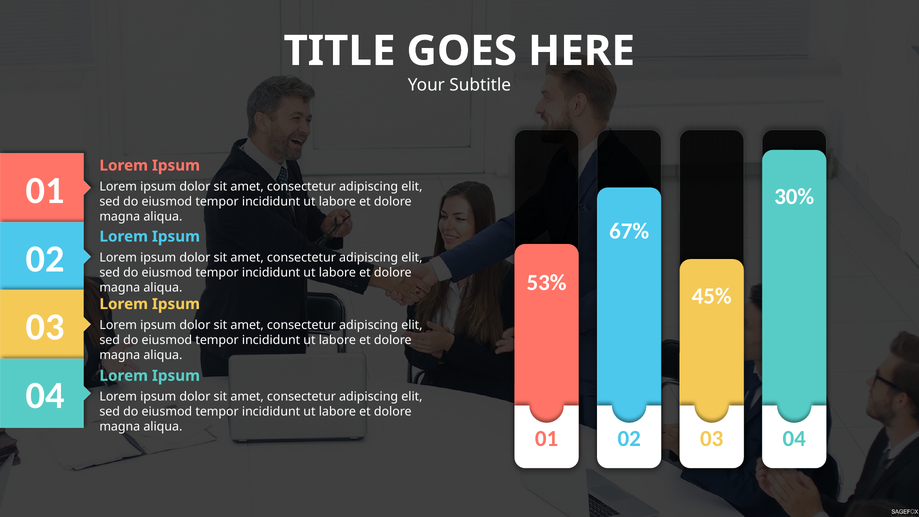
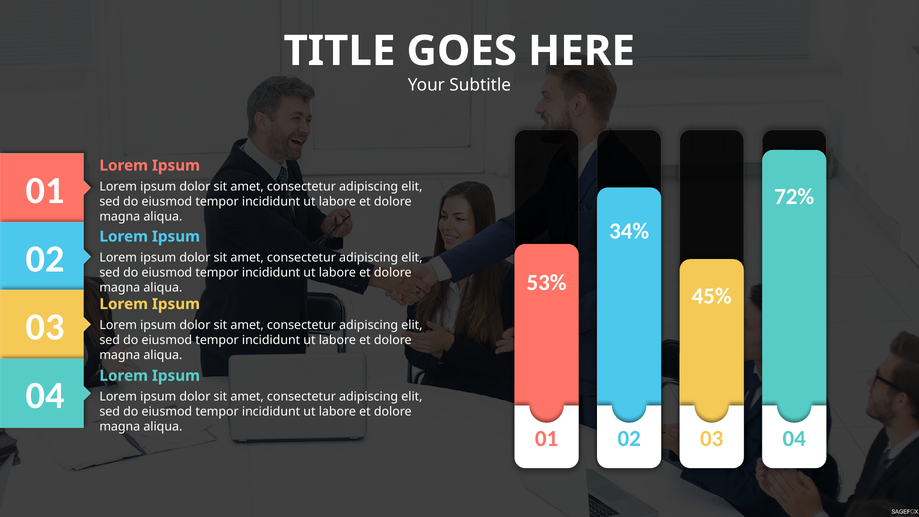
30%: 30% -> 72%
67%: 67% -> 34%
